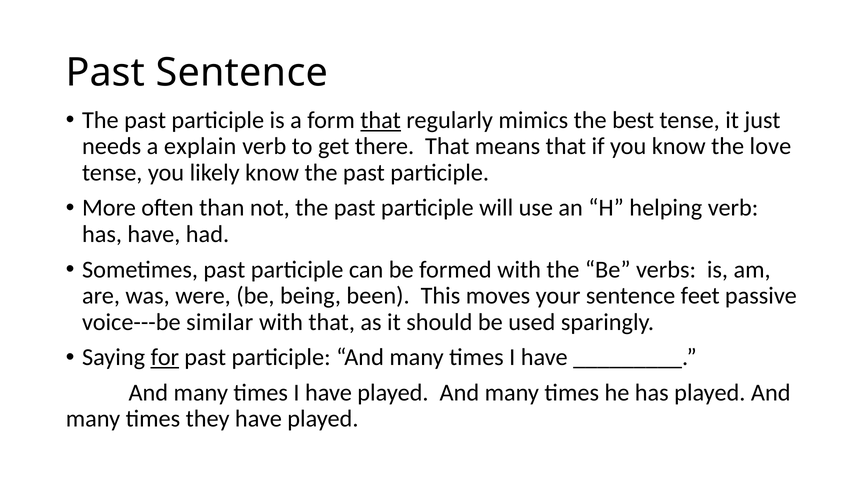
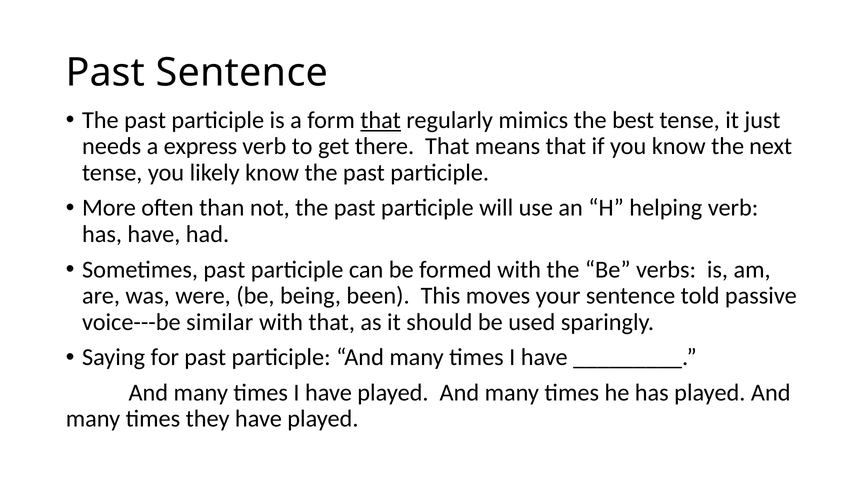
explain: explain -> express
love: love -> next
feet: feet -> told
for underline: present -> none
